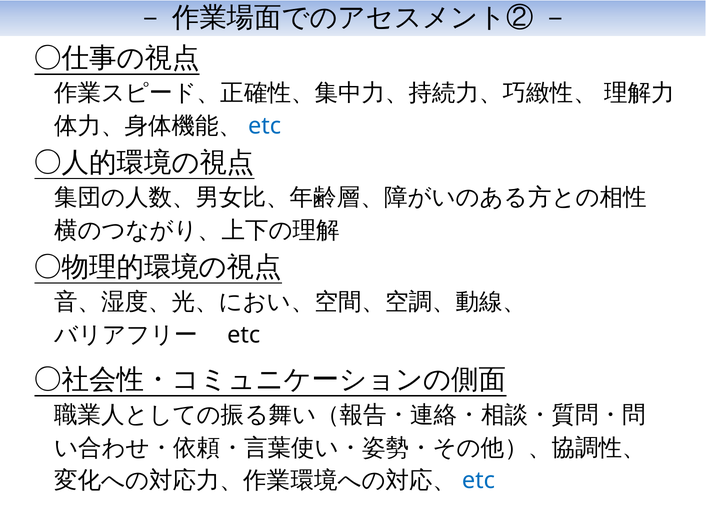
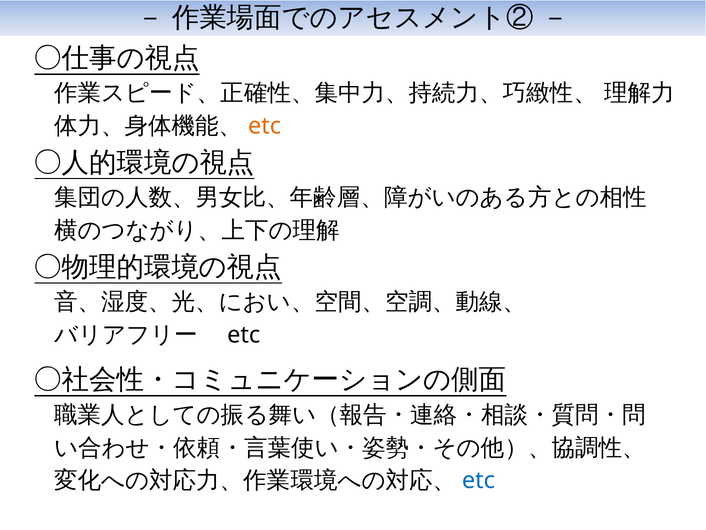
etc at (265, 126) colour: blue -> orange
